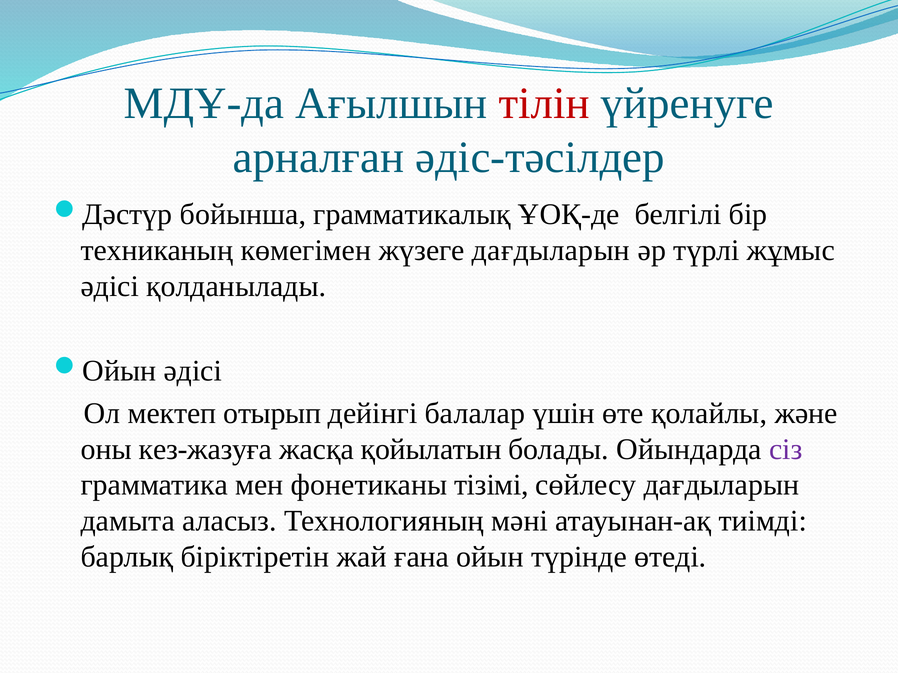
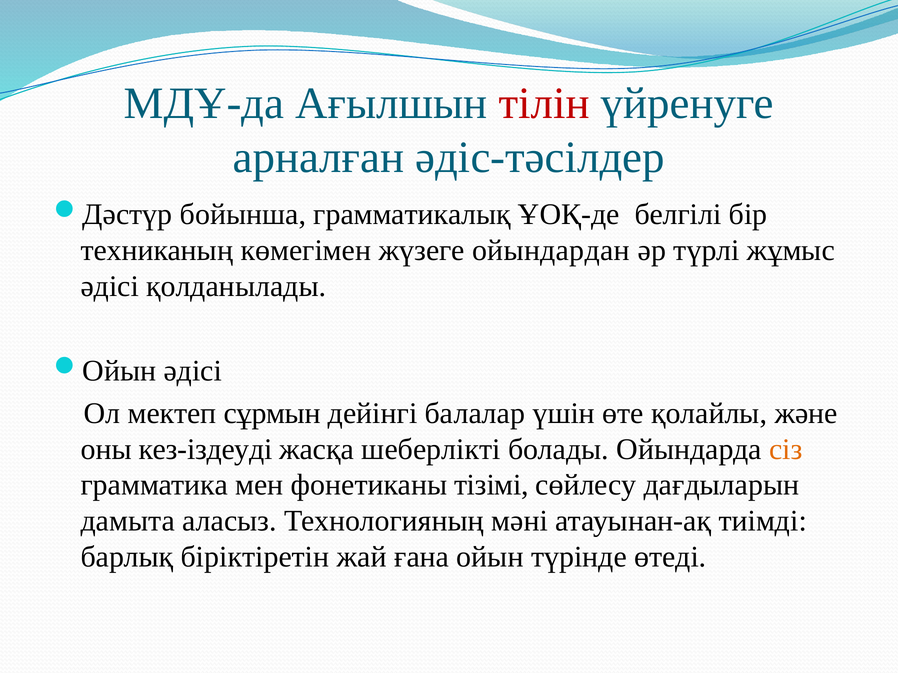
жүзеге дағдыларын: дағдыларын -> ойындардан
отырып: отырып -> сұрмын
кез-жазуға: кез-жазуға -> кез-іздеуді
қойылатын: қойылатын -> шеберлікті
сіз colour: purple -> orange
